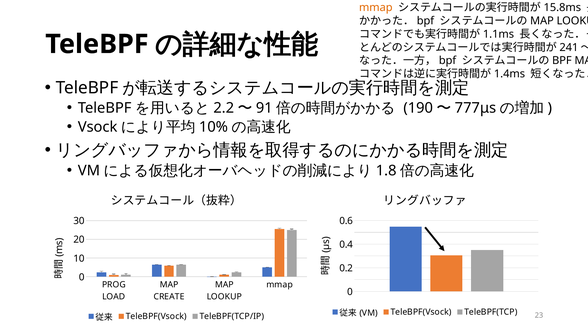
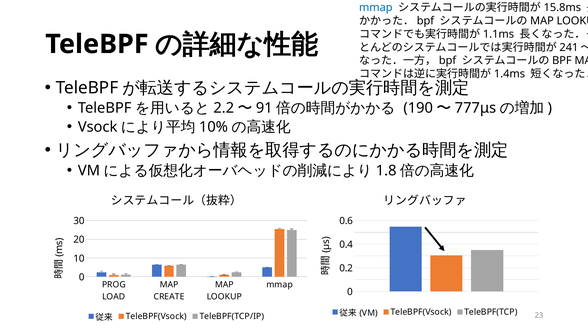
mmap at (376, 8) colour: orange -> blue
